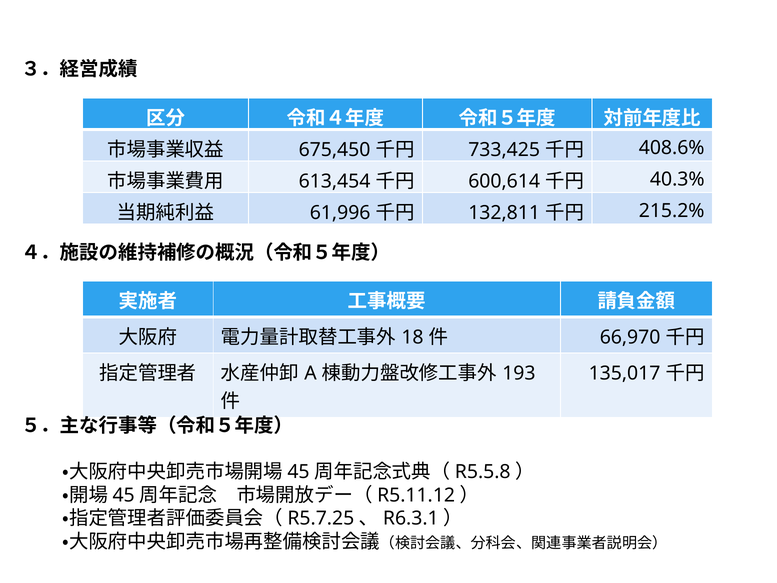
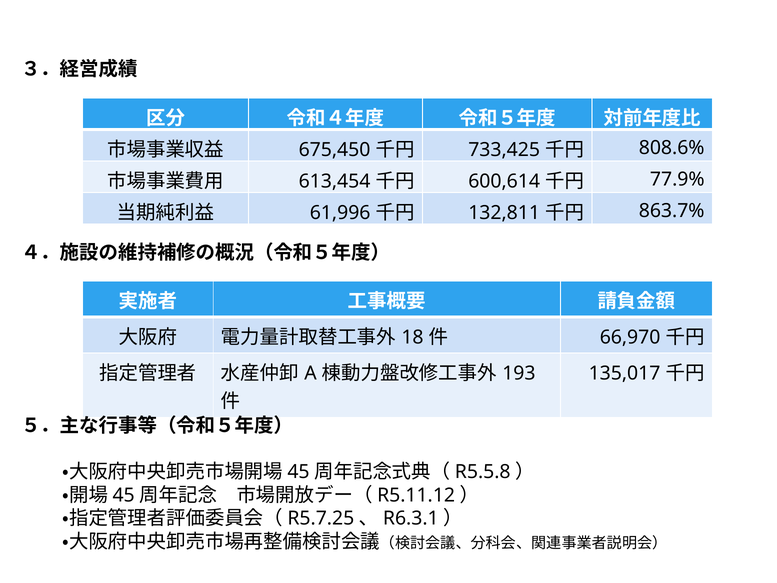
408.6%: 408.6% -> 808.6%
40.3%: 40.3% -> 77.9%
215.2%: 215.2% -> 863.7%
